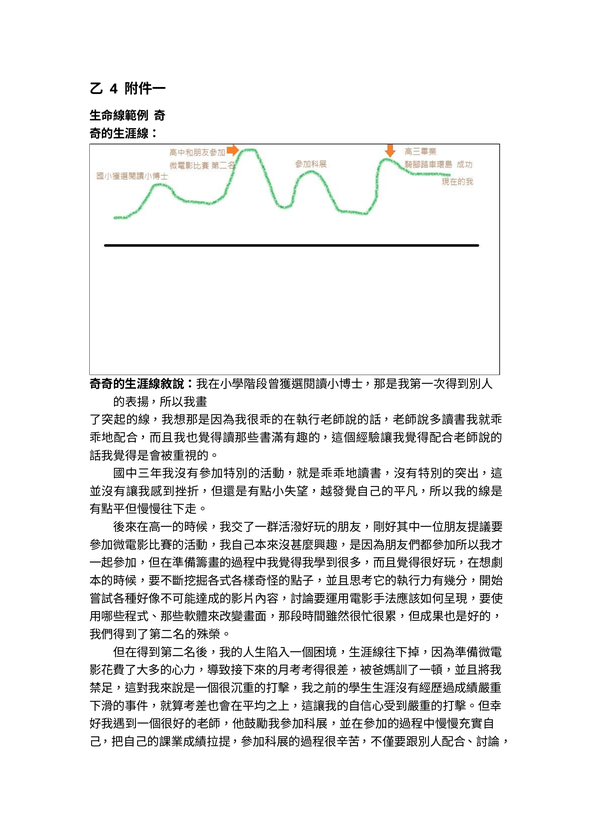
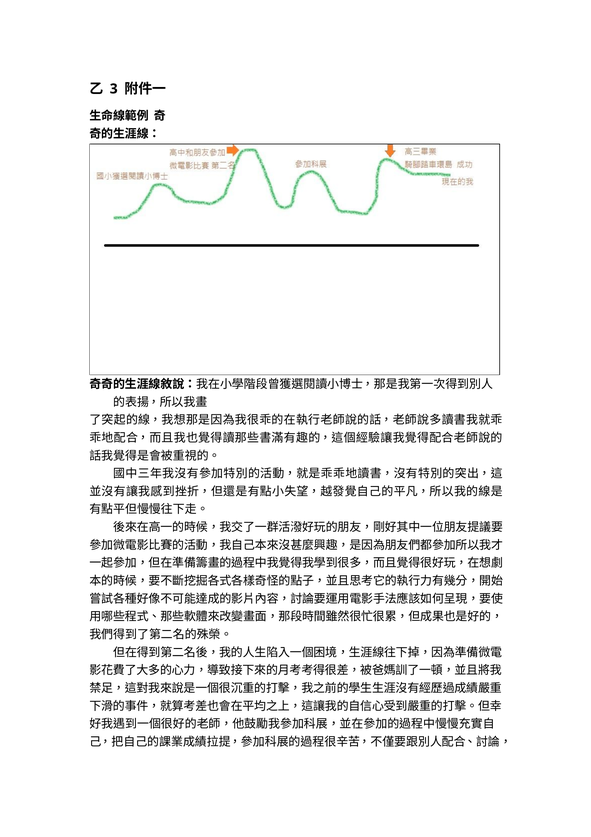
4: 4 -> 3
